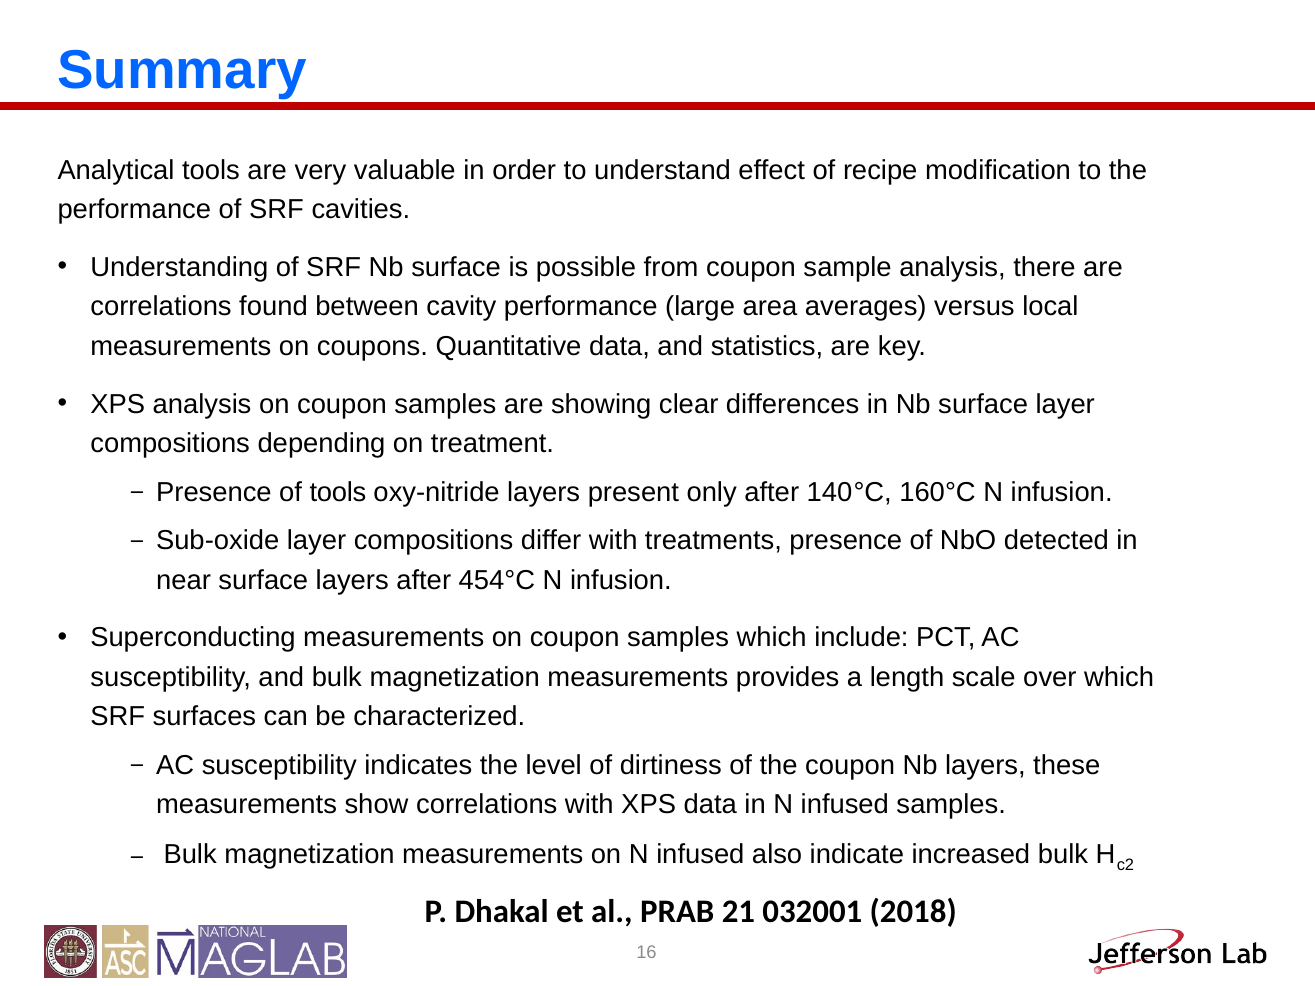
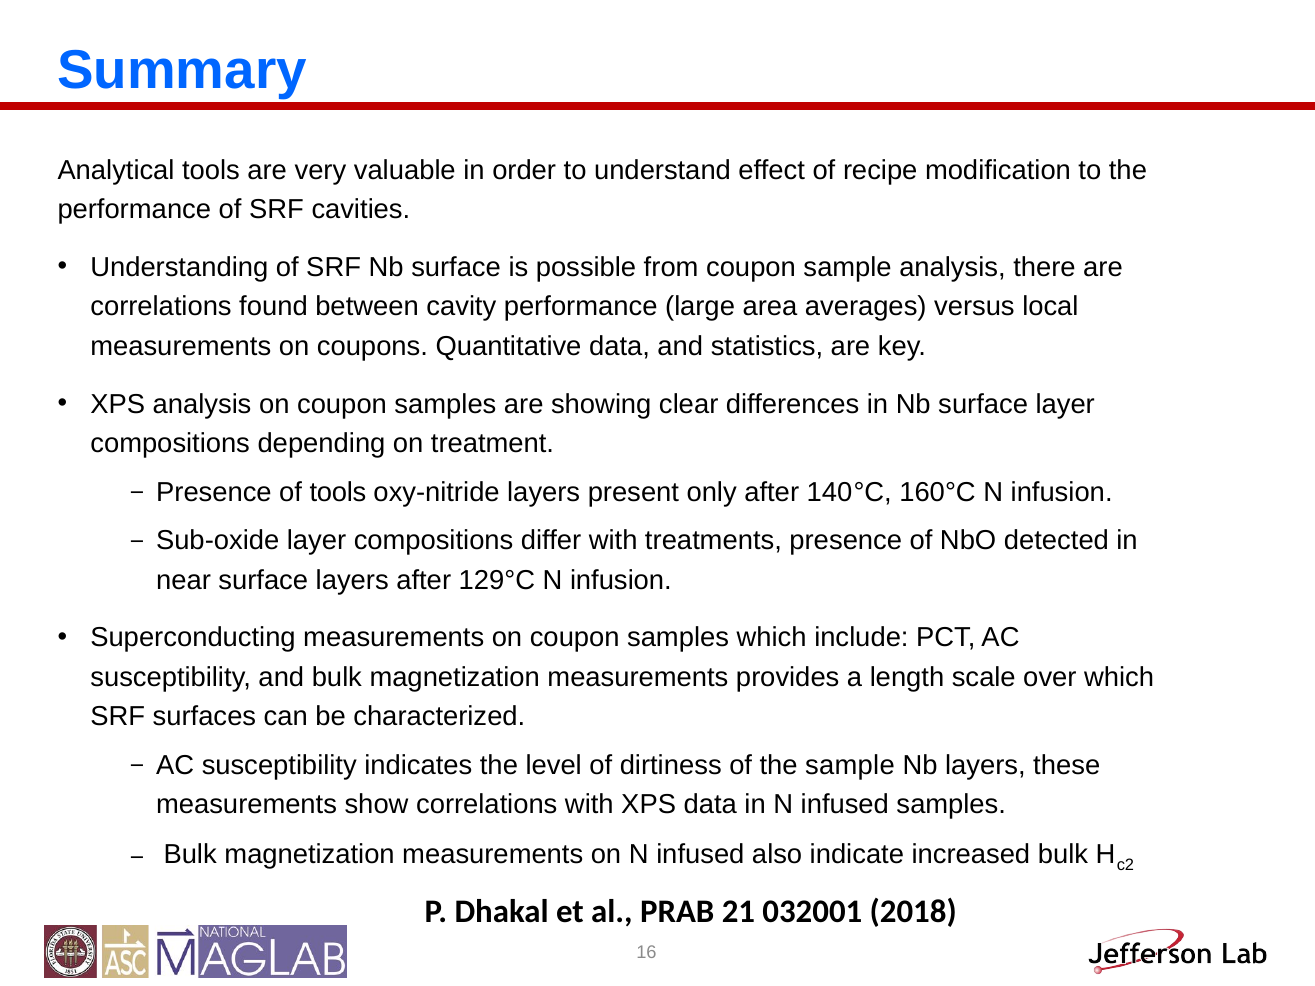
454°C: 454°C -> 129°C
the coupon: coupon -> sample
